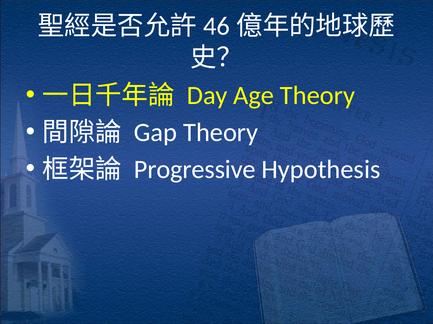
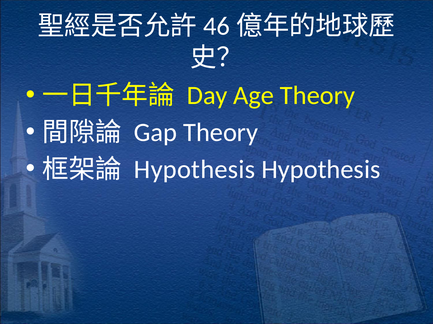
Progressive at (195, 170): Progressive -> Hypothesis
